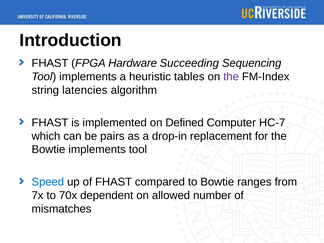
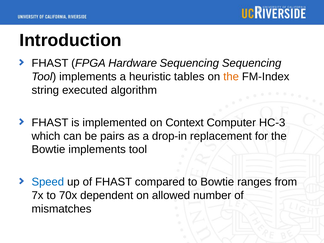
Hardware Succeeding: Succeeding -> Sequencing
the at (231, 77) colour: purple -> orange
latencies: latencies -> executed
Defined: Defined -> Context
HC-7: HC-7 -> HC-3
